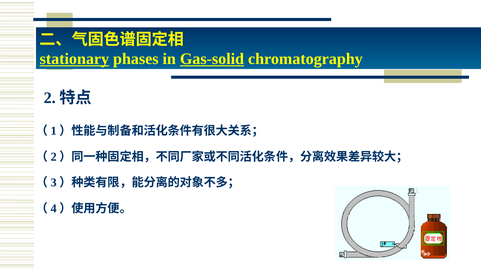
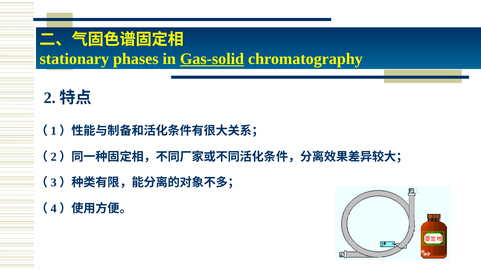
stationary underline: present -> none
